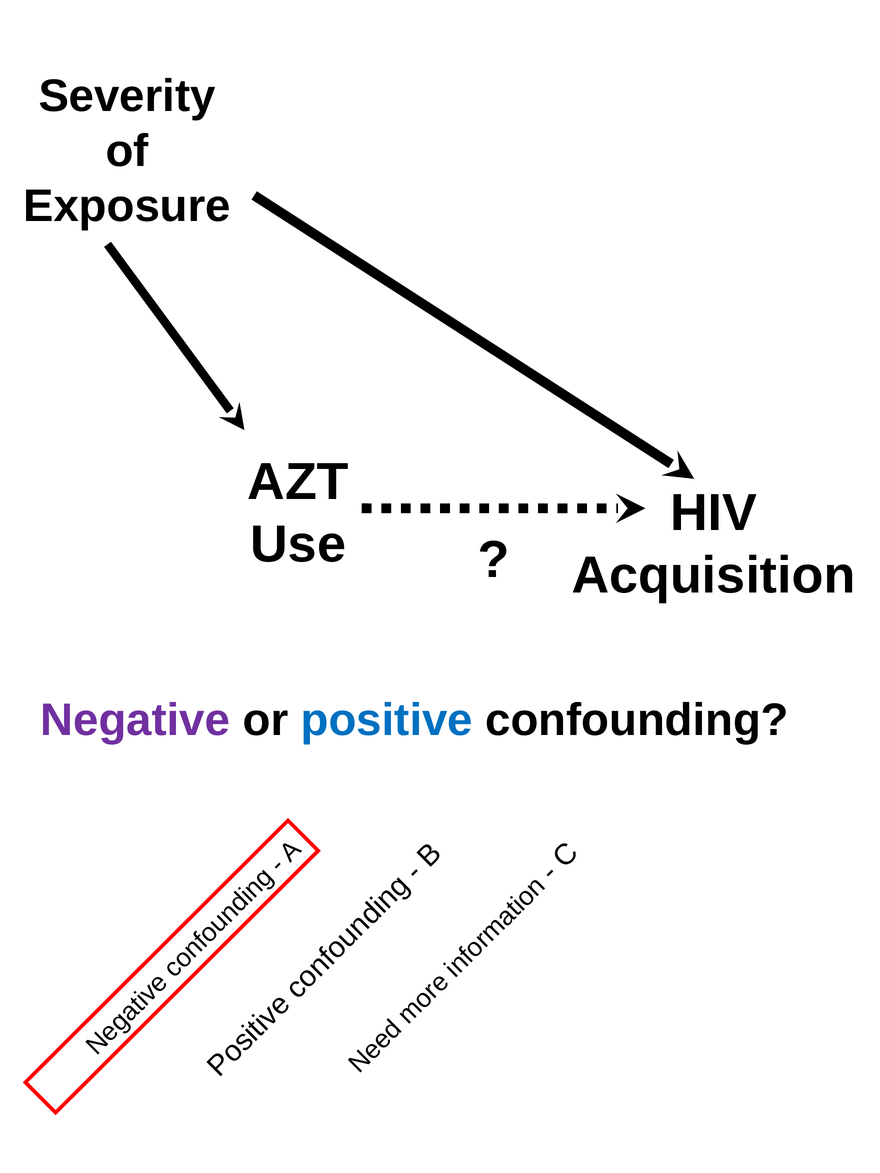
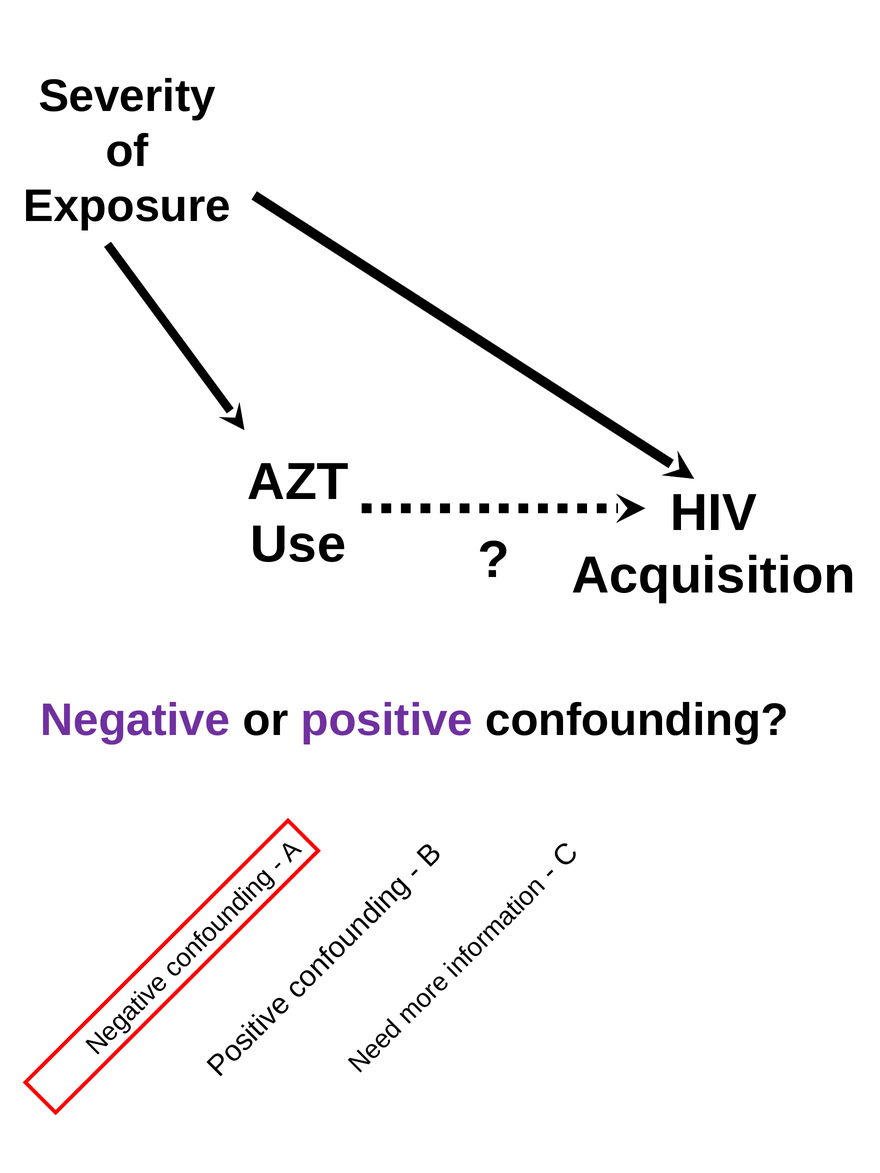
positive colour: blue -> purple
